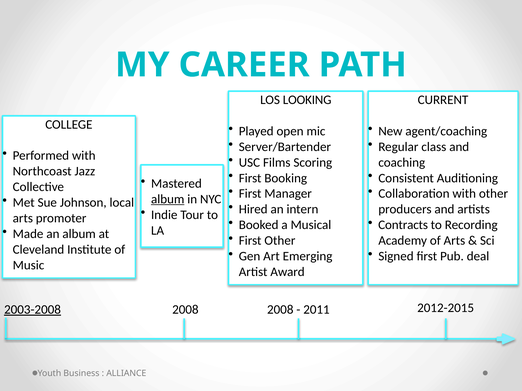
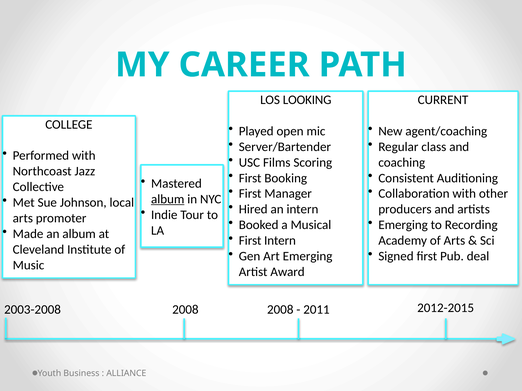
Contracts at (403, 225): Contracts -> Emerging
First Other: Other -> Intern
2003-2008 underline: present -> none
